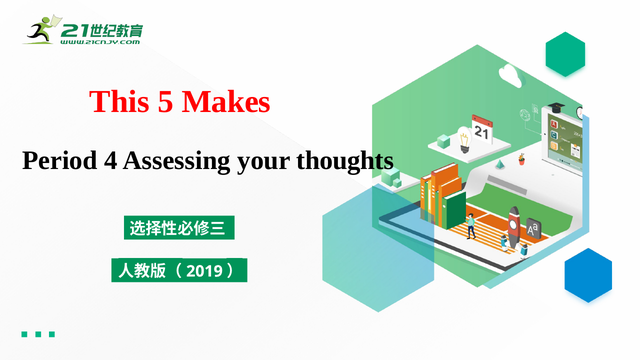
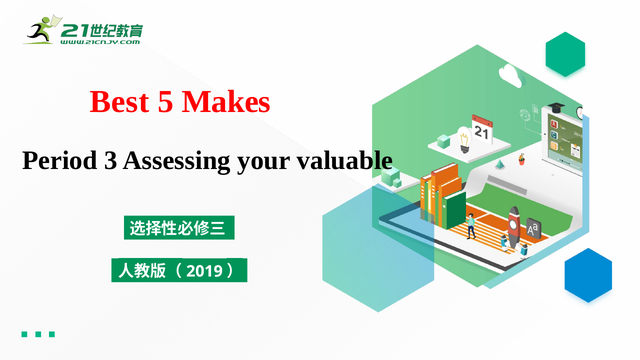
This: This -> Best
4: 4 -> 3
thoughts: thoughts -> valuable
